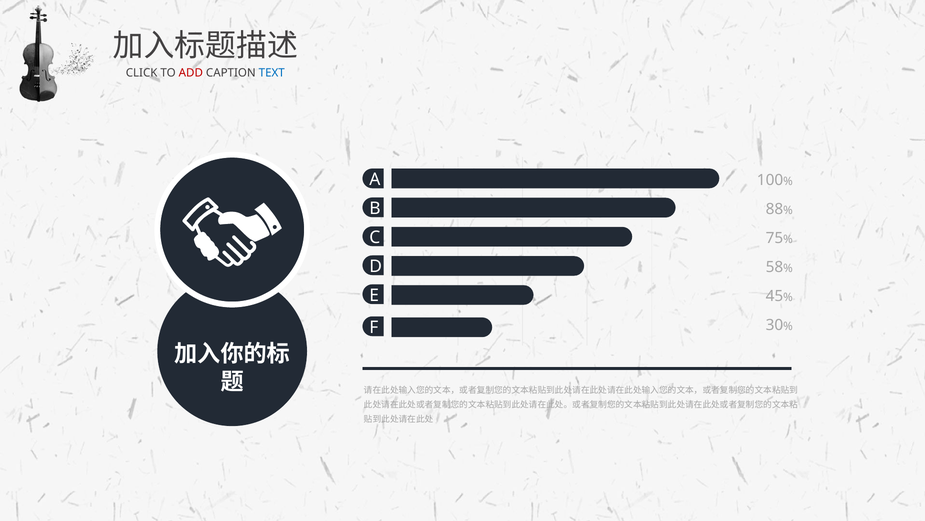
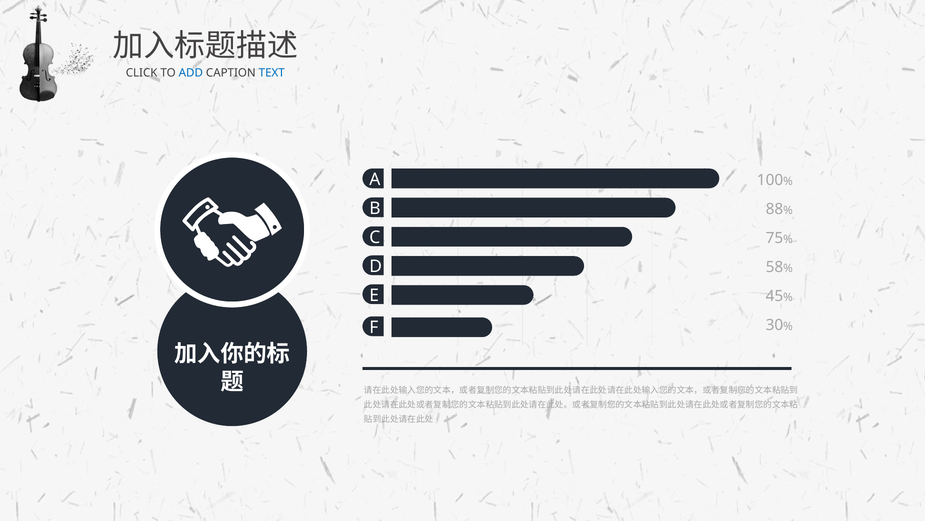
ADD colour: red -> blue
